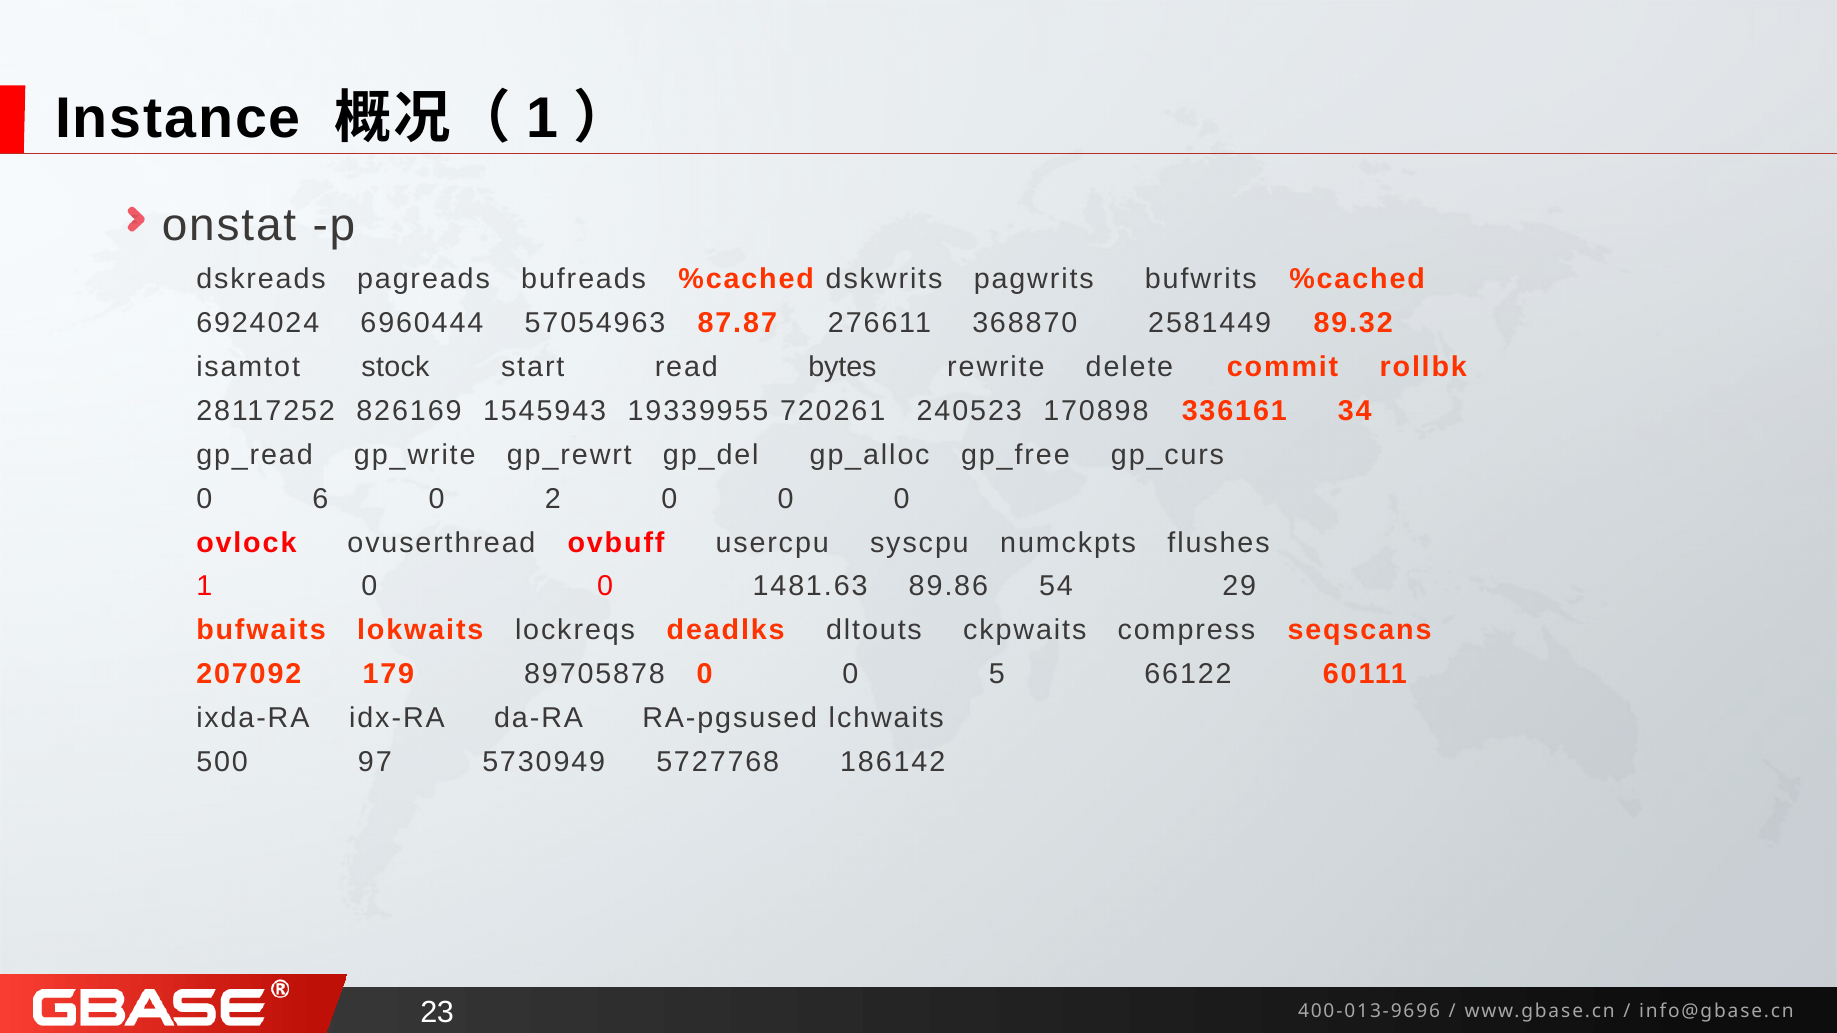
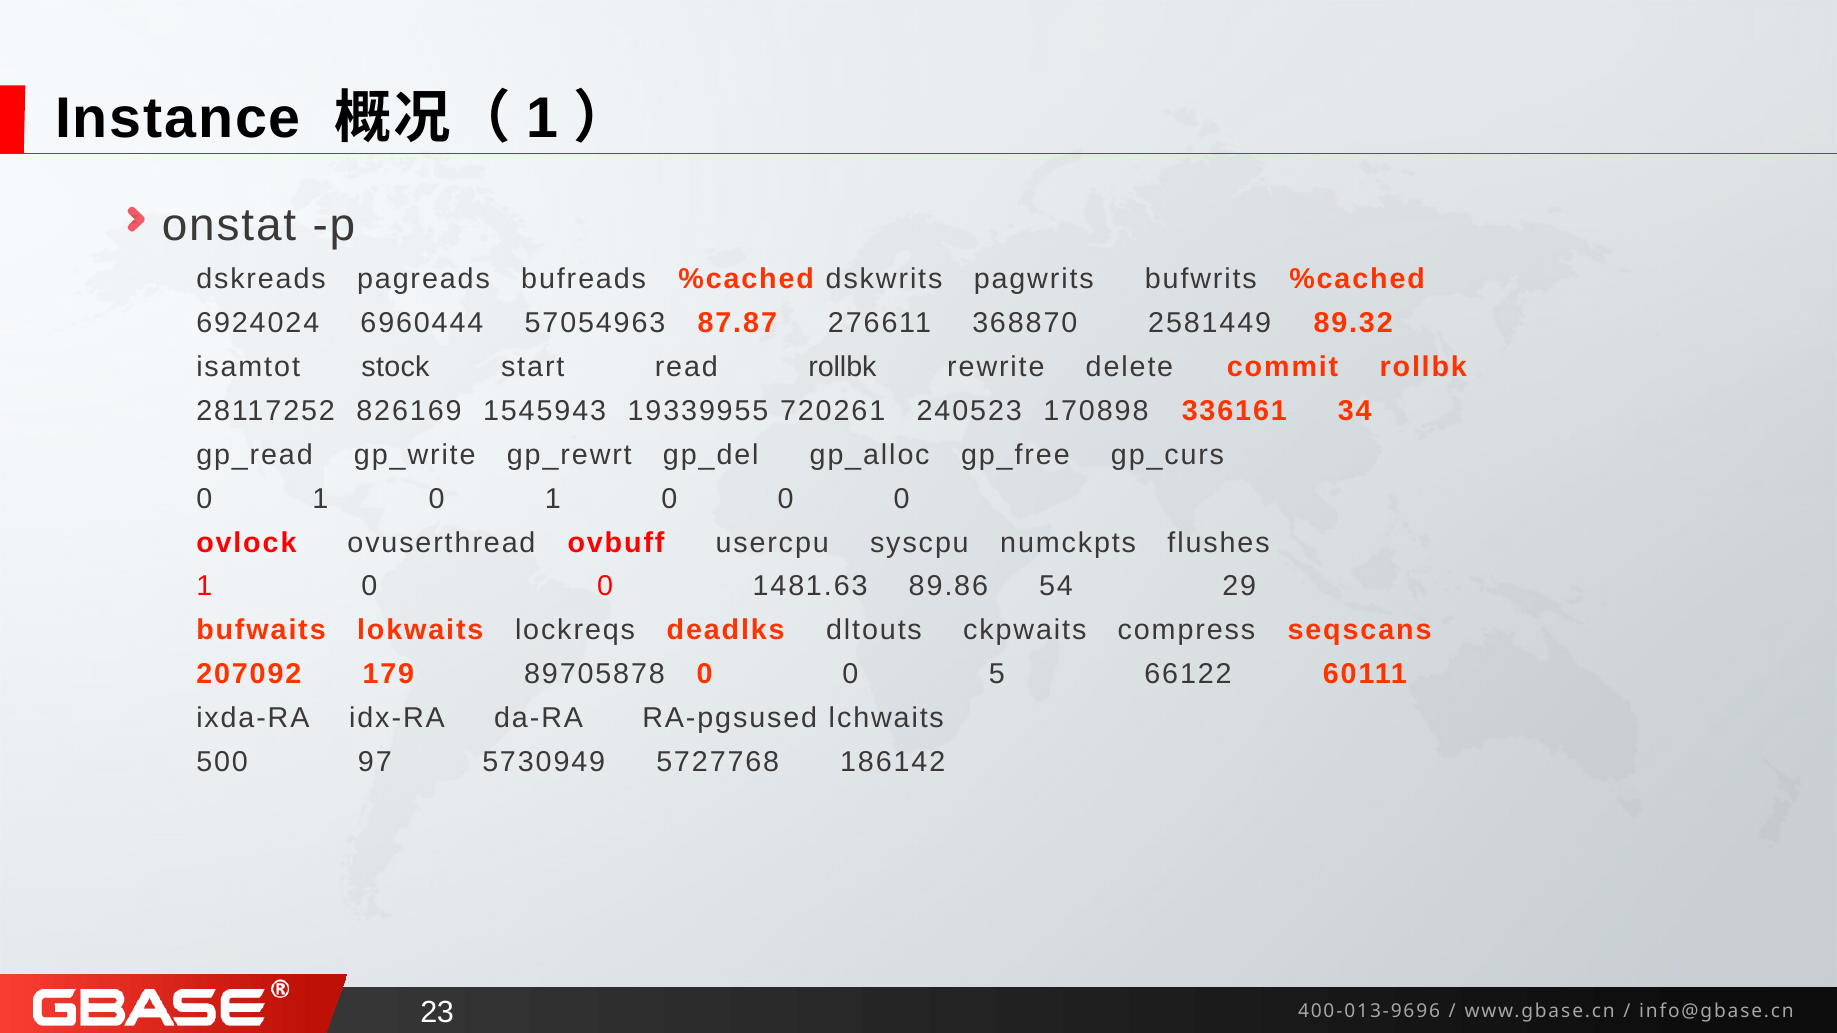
read bytes: bytes -> rollbk
6 at (320, 499): 6 -> 1
2 at (553, 499): 2 -> 1
